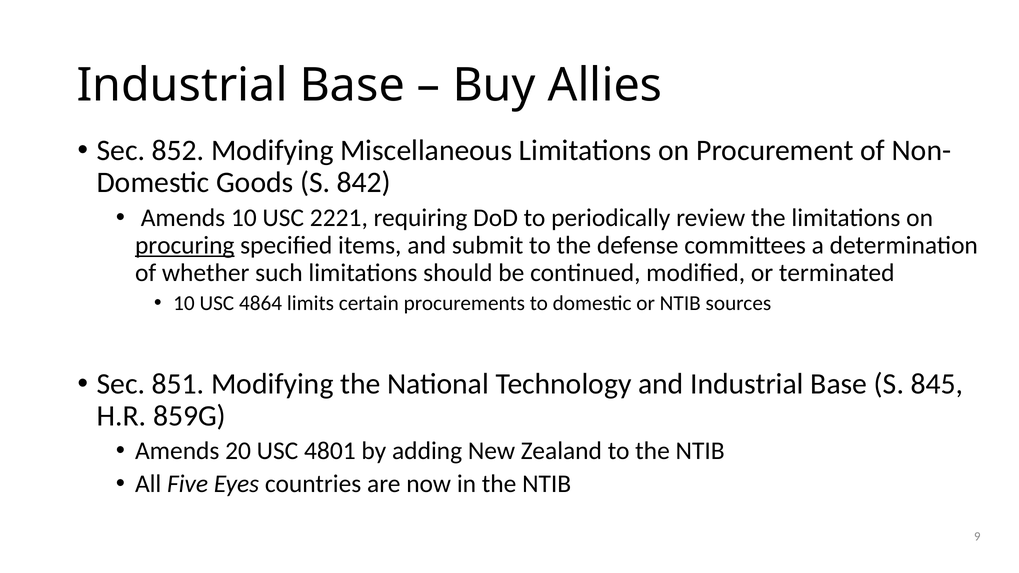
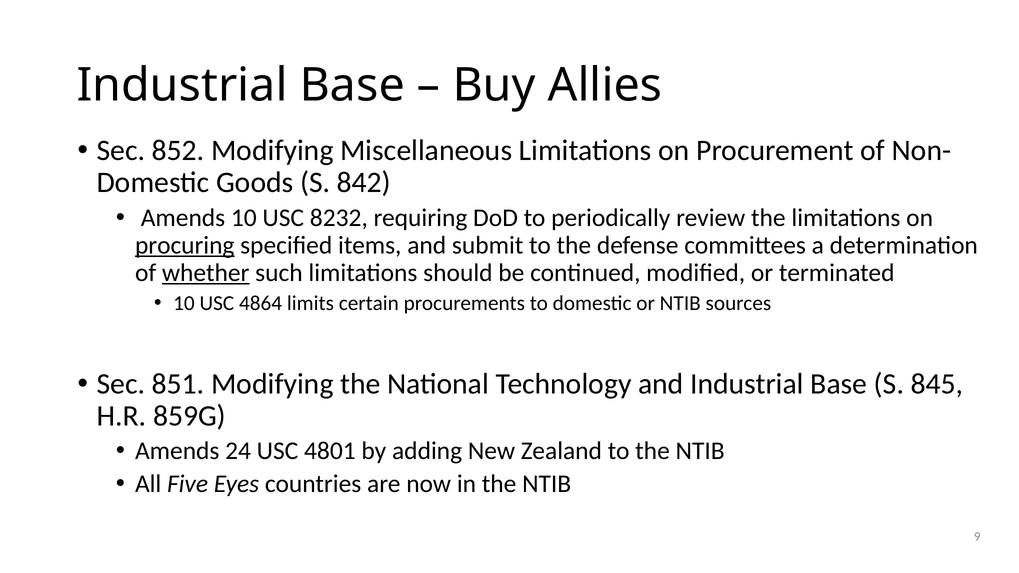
2221: 2221 -> 8232
whether underline: none -> present
20: 20 -> 24
